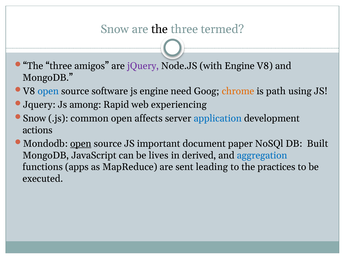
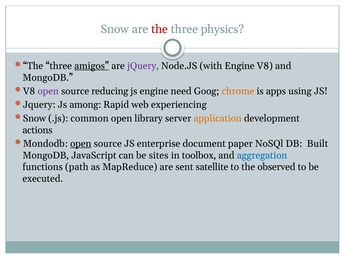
the at (160, 29) colour: black -> red
termed: termed -> physics
amigos underline: none -> present
open at (48, 91) colour: blue -> purple
software: software -> reducing
path: path -> apps
affects: affects -> library
application colour: blue -> orange
important: important -> enterprise
lives: lives -> sites
derived: derived -> toolbox
apps: apps -> path
leading: leading -> satellite
practices: practices -> observed
